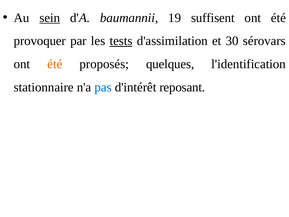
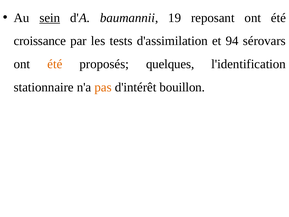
suffisent: suffisent -> reposant
provoquer: provoquer -> croissance
tests underline: present -> none
30: 30 -> 94
pas colour: blue -> orange
reposant: reposant -> bouillon
